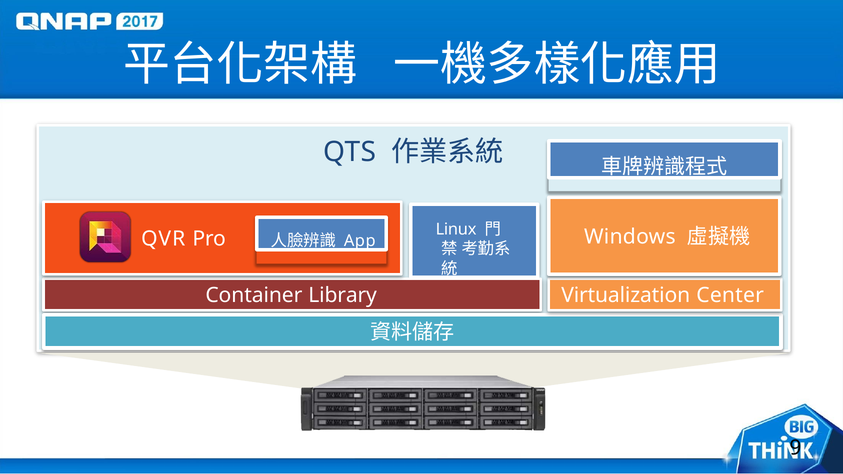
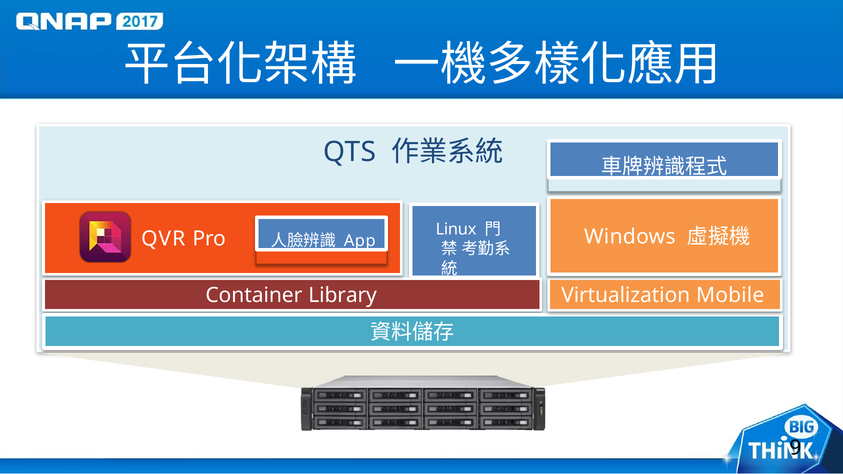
Center: Center -> Mobile
